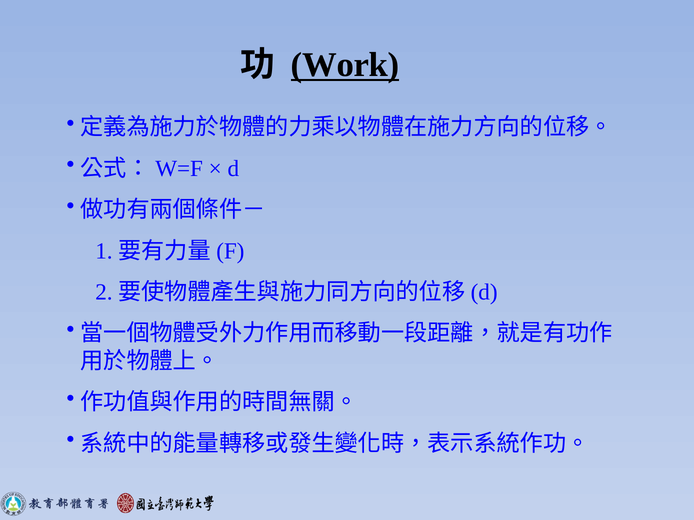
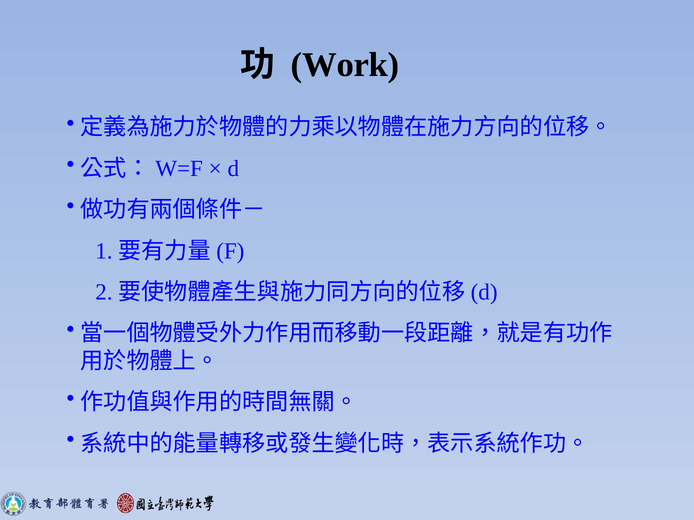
Work underline: present -> none
